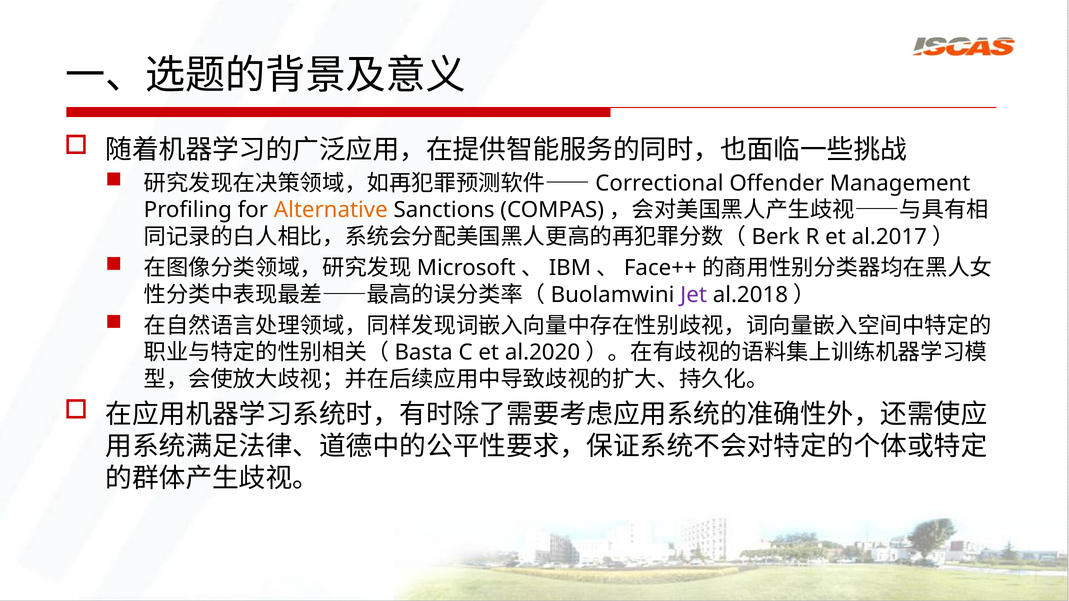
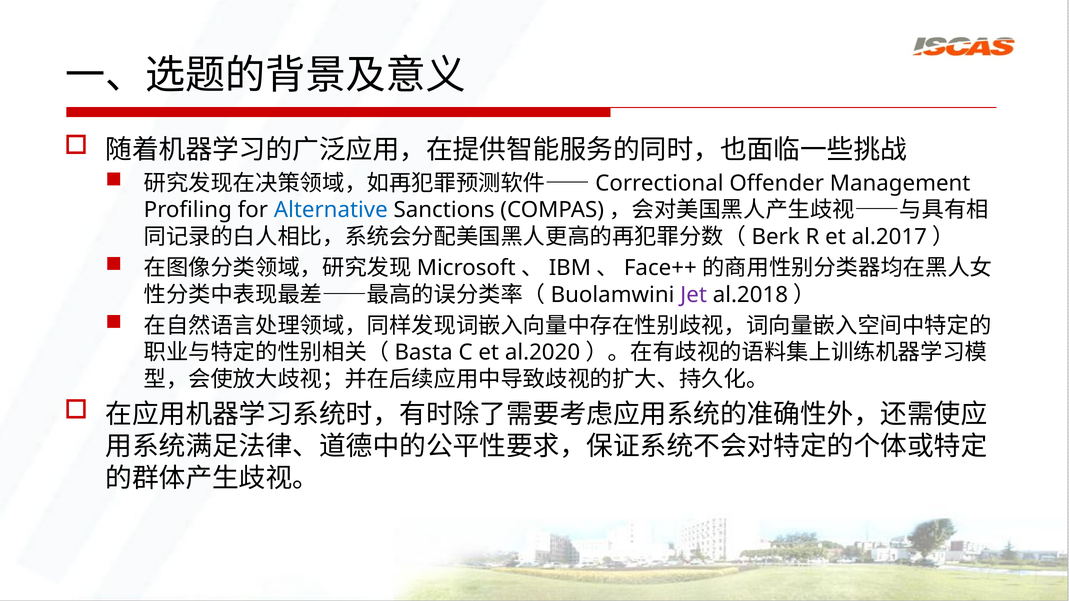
Alternative colour: orange -> blue
